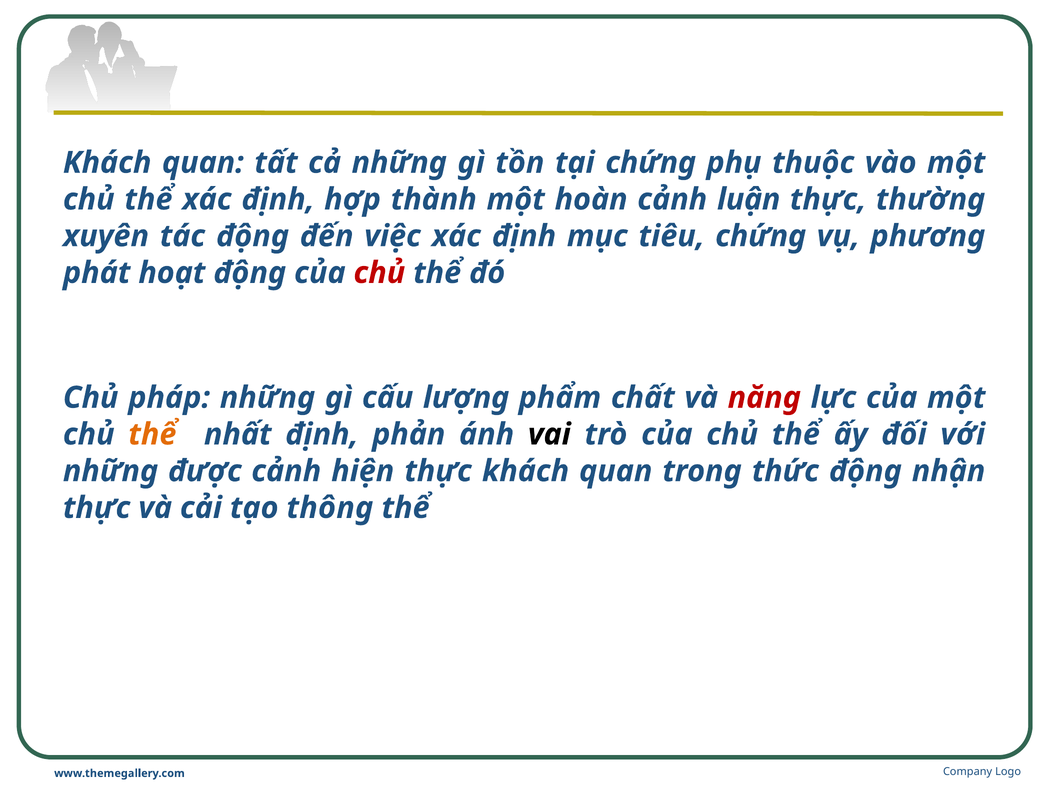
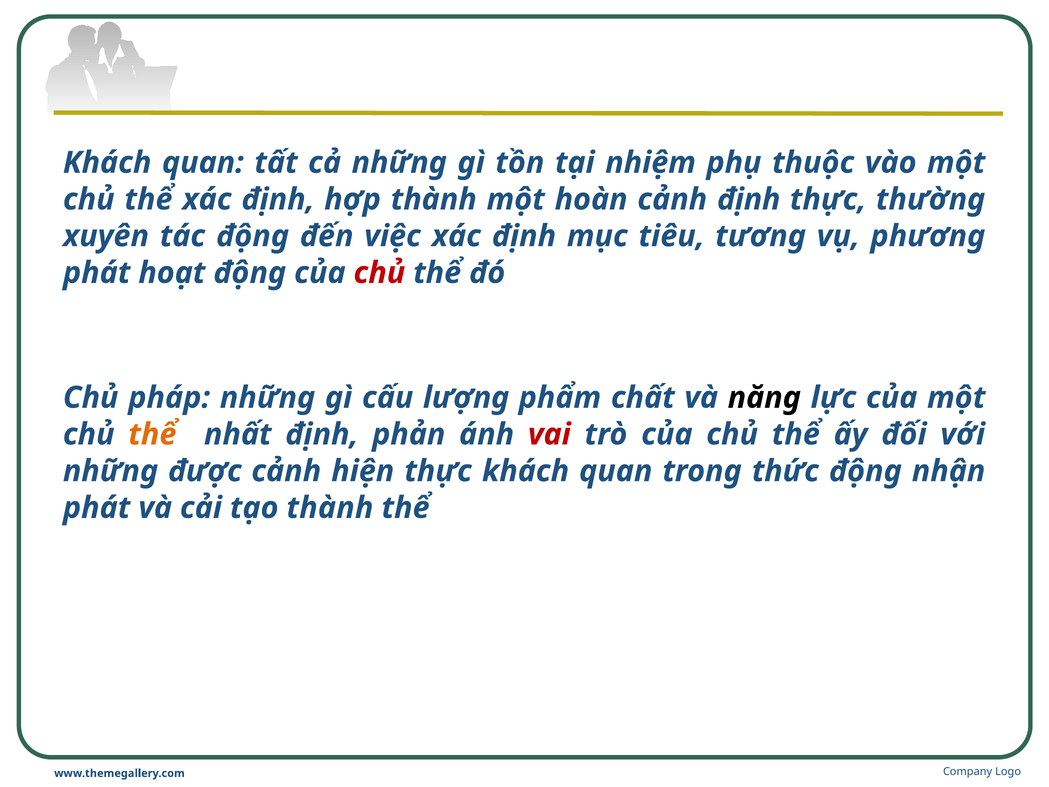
tại chứng: chứng -> nhiệm
cảnh luận: luận -> định
tiêu chứng: chứng -> tương
năng colour: red -> black
vai colour: black -> red
thực at (97, 508): thực -> phát
tạo thông: thông -> thành
